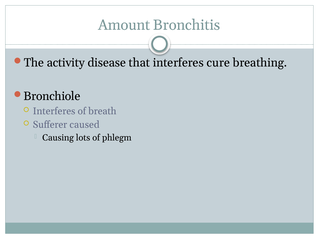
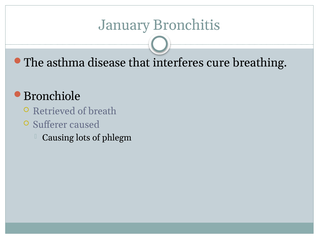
Amount: Amount -> January
activity: activity -> asthma
Interferes at (54, 111): Interferes -> Retrieved
